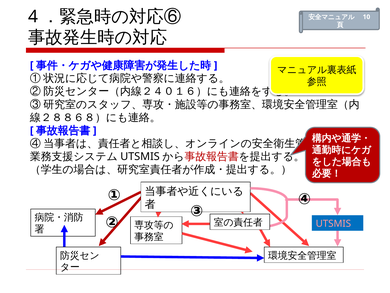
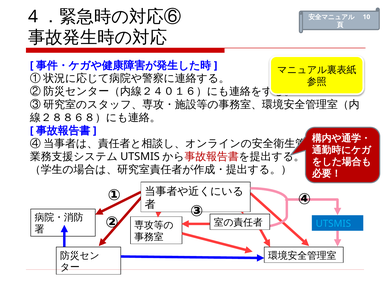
UTSMIS colour: pink -> light blue
